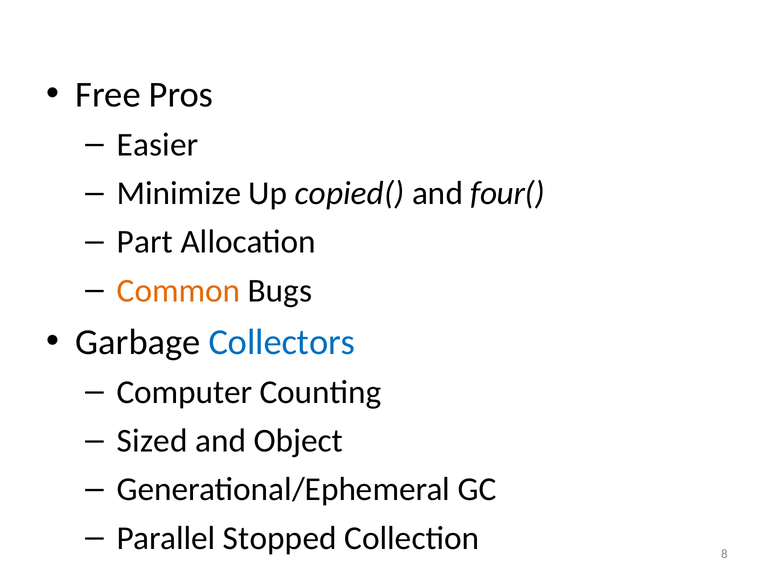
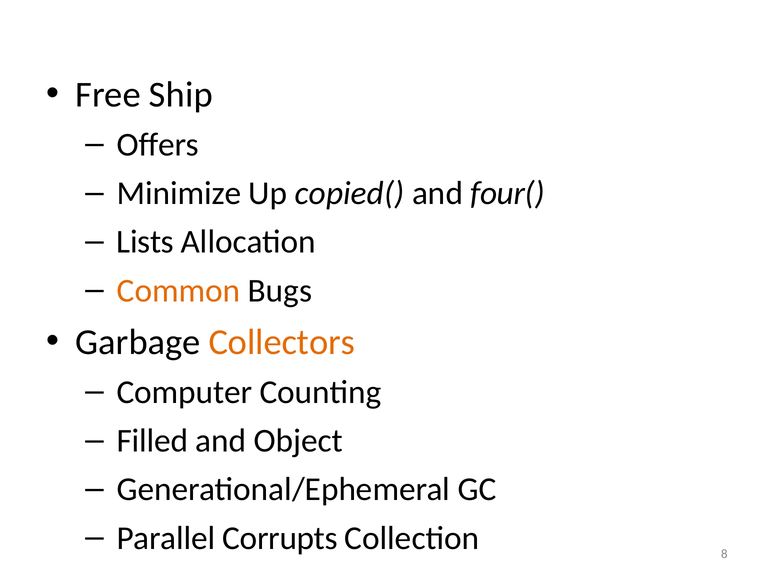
Pros: Pros -> Ship
Easier: Easier -> Offers
Part: Part -> Lists
Collectors colour: blue -> orange
Sized: Sized -> Filled
Stopped: Stopped -> Corrupts
